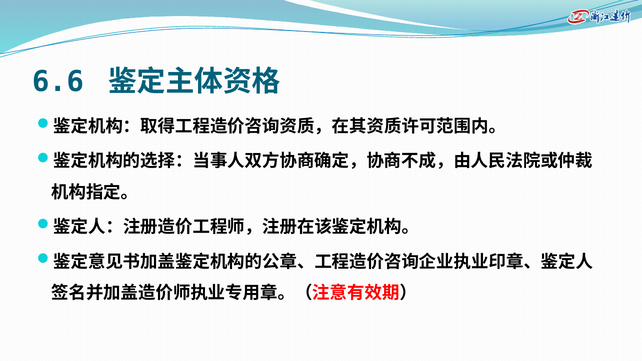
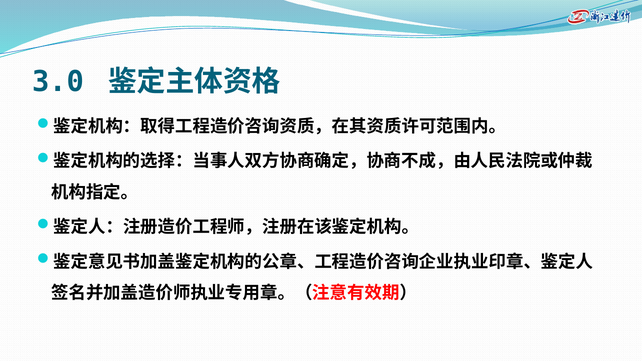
6.6: 6.6 -> 3.0
